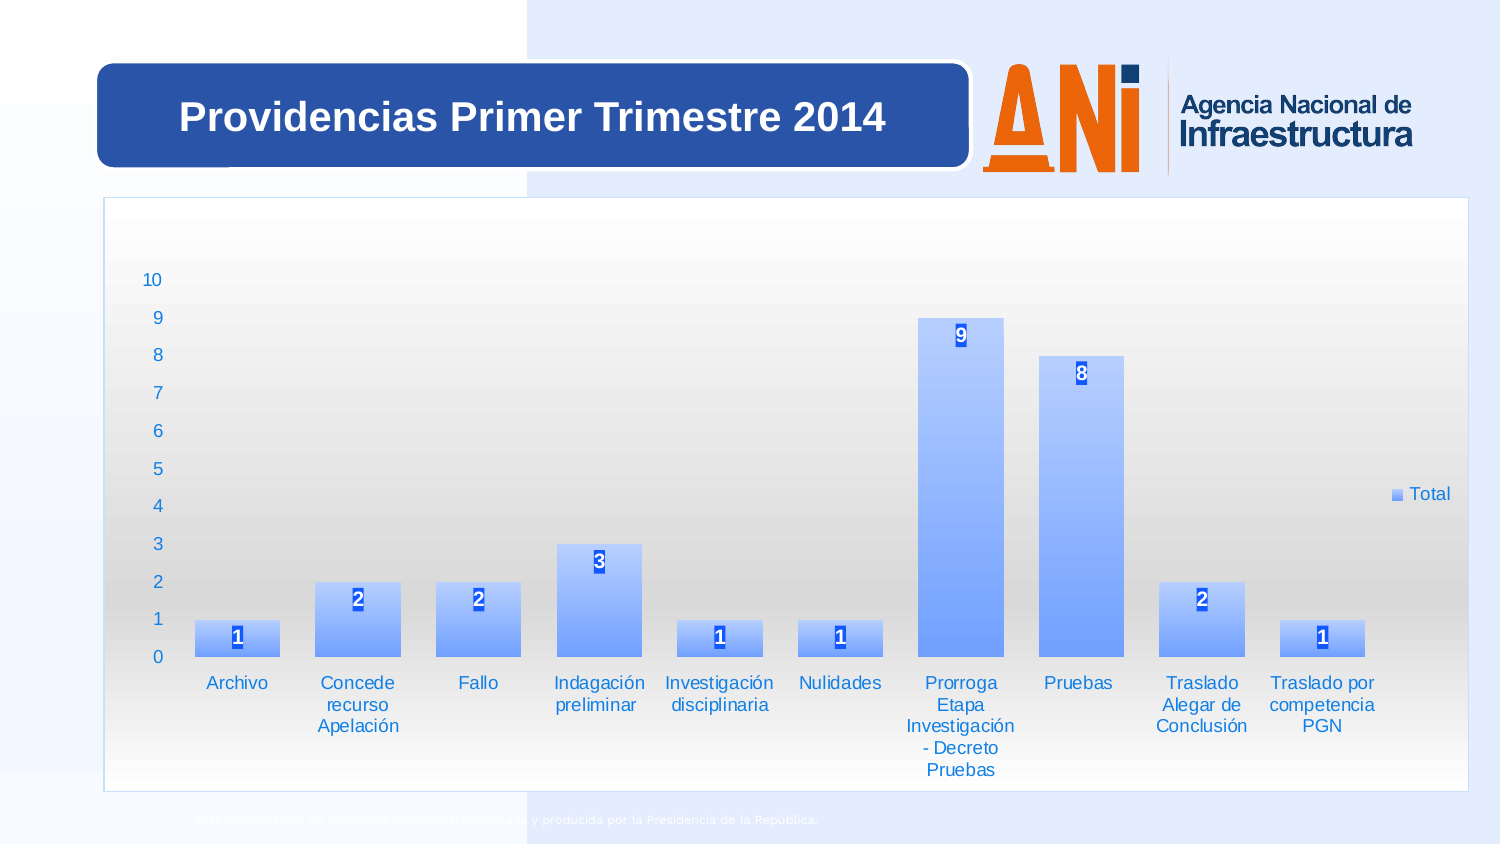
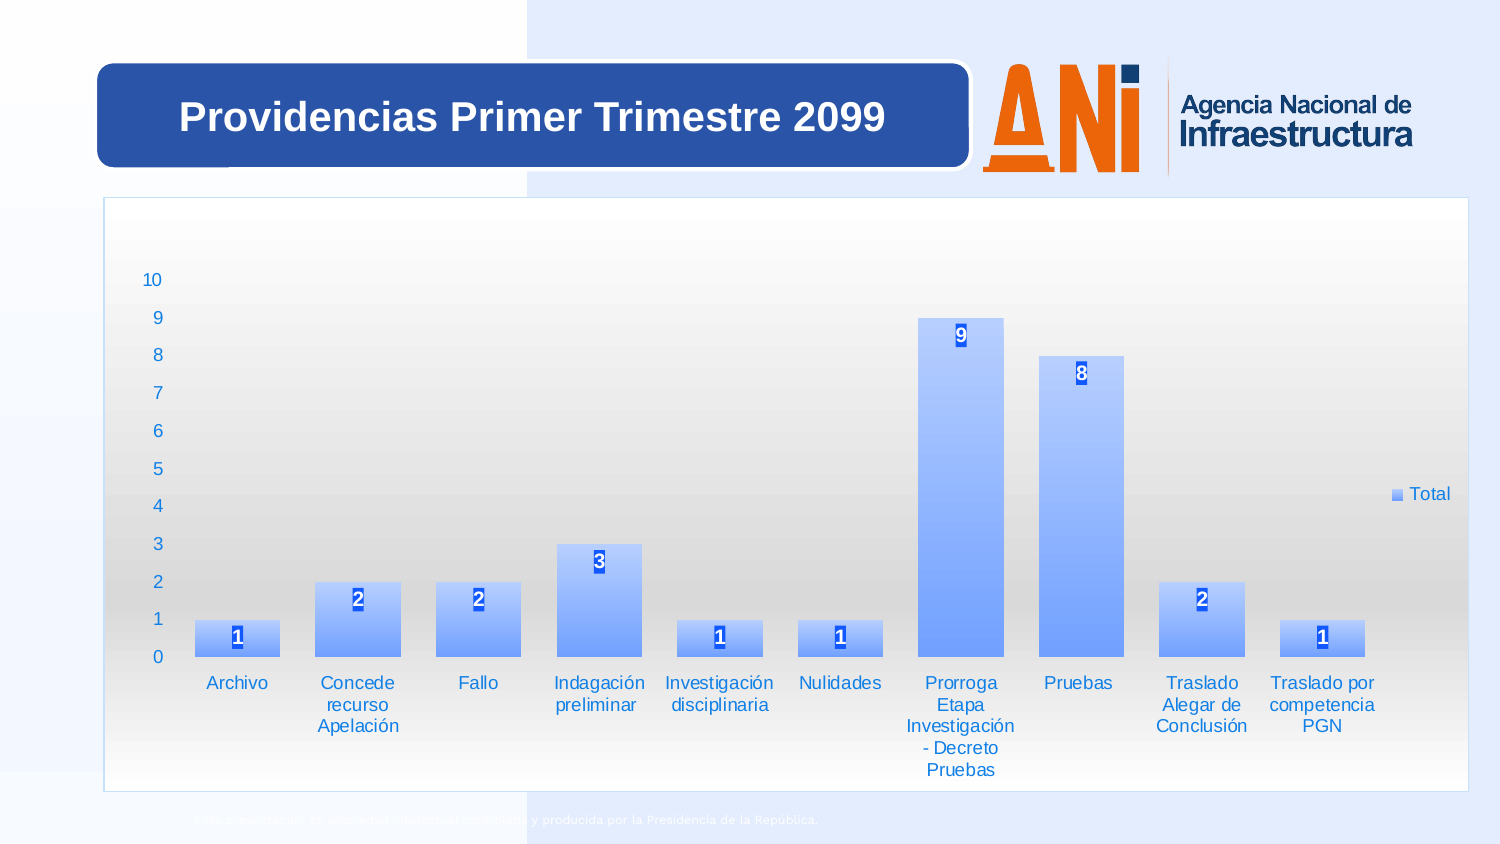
2014: 2014 -> 2099
